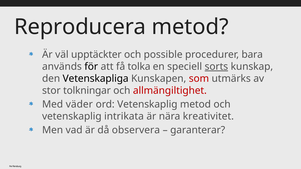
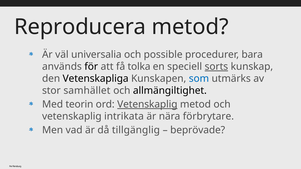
upptäckter: upptäckter -> universalia
som colour: red -> blue
tolkningar: tolkningar -> samhället
allmängiltighet colour: red -> black
väder: väder -> teorin
Vetenskaplig at (147, 105) underline: none -> present
kreativitet: kreativitet -> förbrytare
observera: observera -> tillgänglig
garanterar: garanterar -> beprövade
